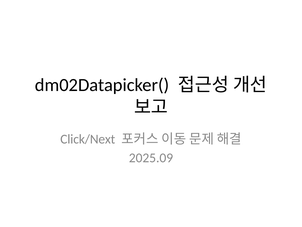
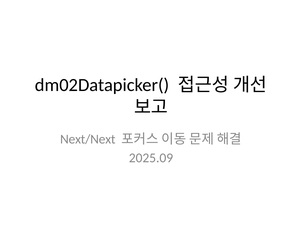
Click/Next: Click/Next -> Next/Next
